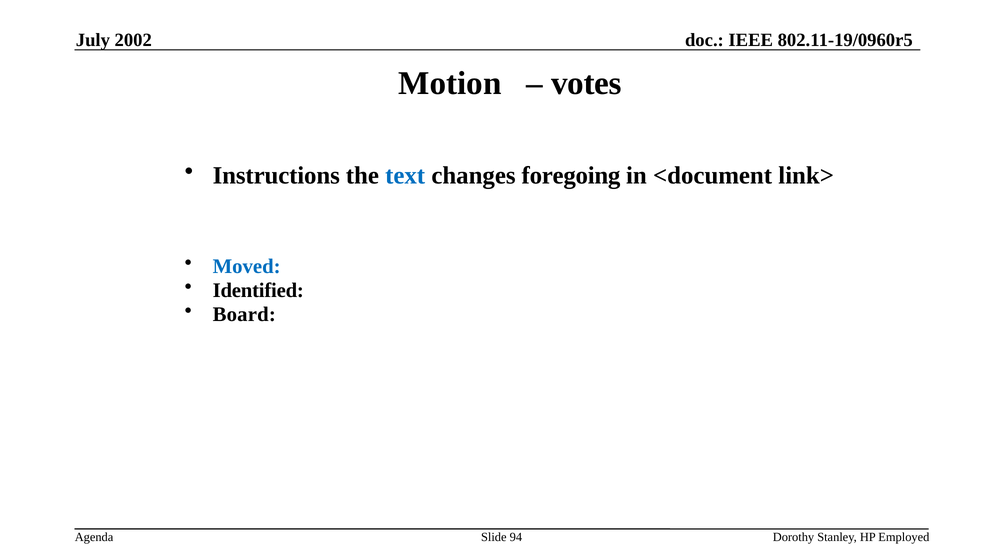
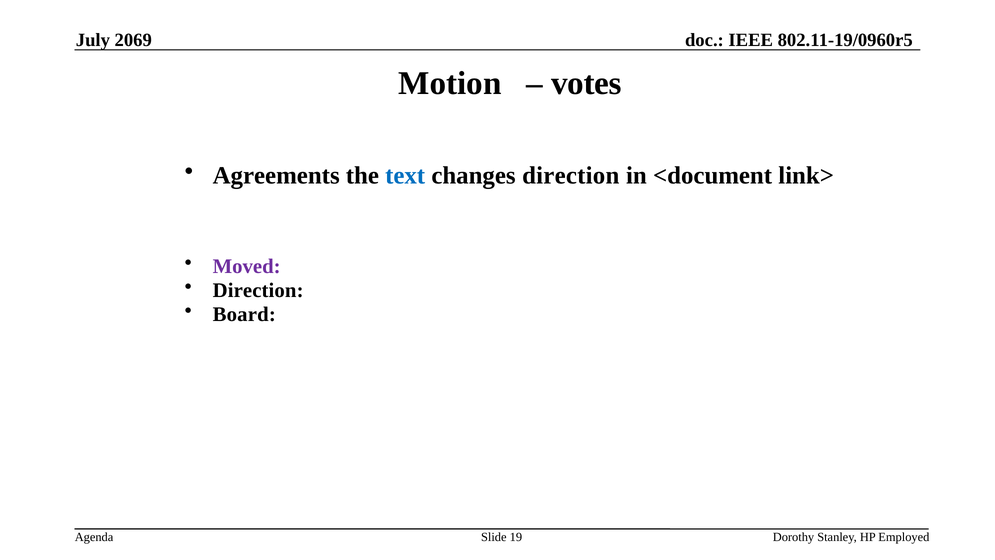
2002: 2002 -> 2069
Instructions: Instructions -> Agreements
changes foregoing: foregoing -> direction
Moved colour: blue -> purple
Identified at (258, 290): Identified -> Direction
94: 94 -> 19
